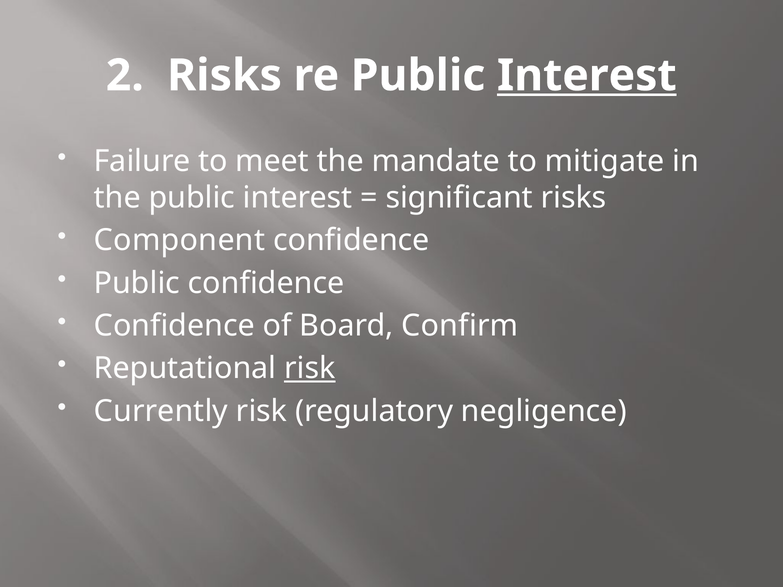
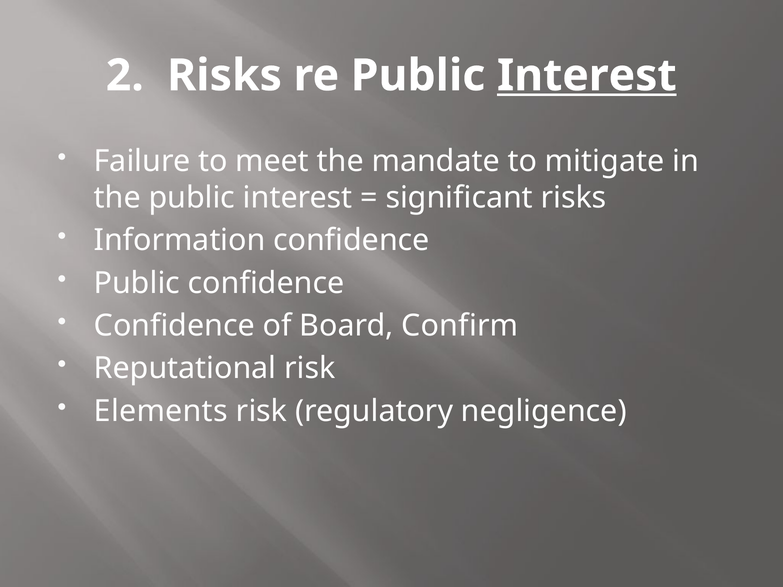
Component: Component -> Information
risk at (310, 369) underline: present -> none
Currently: Currently -> Elements
